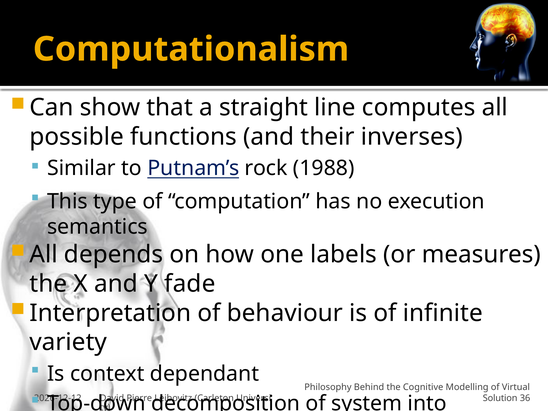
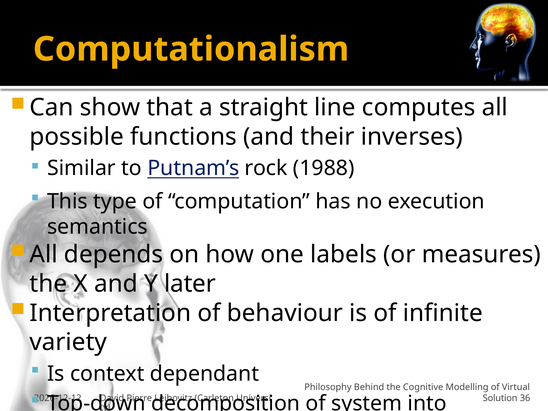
fade: fade -> later
